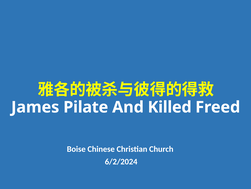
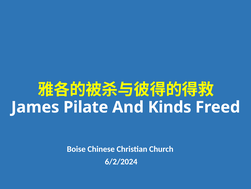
Killed: Killed -> Kinds
